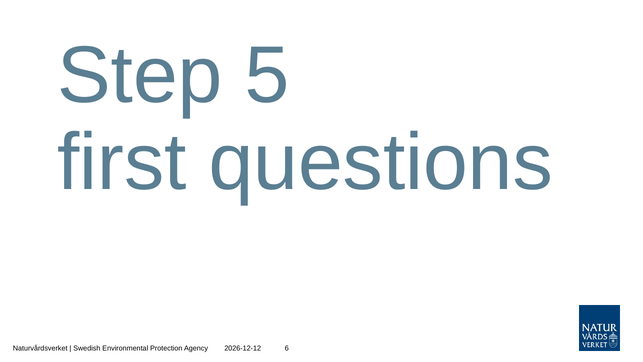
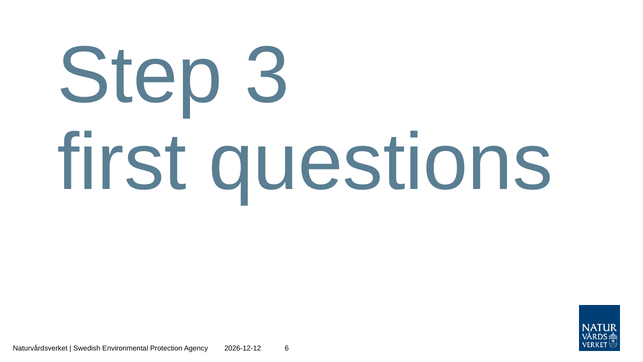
5: 5 -> 3
